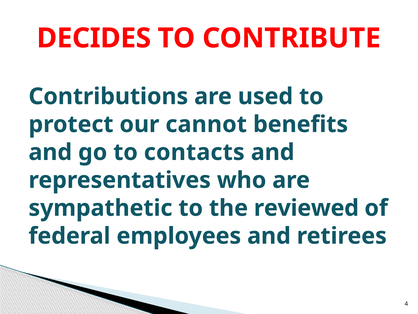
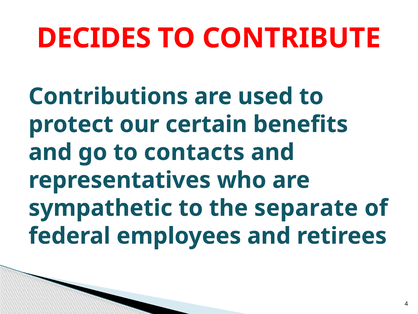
cannot: cannot -> certain
reviewed: reviewed -> separate
